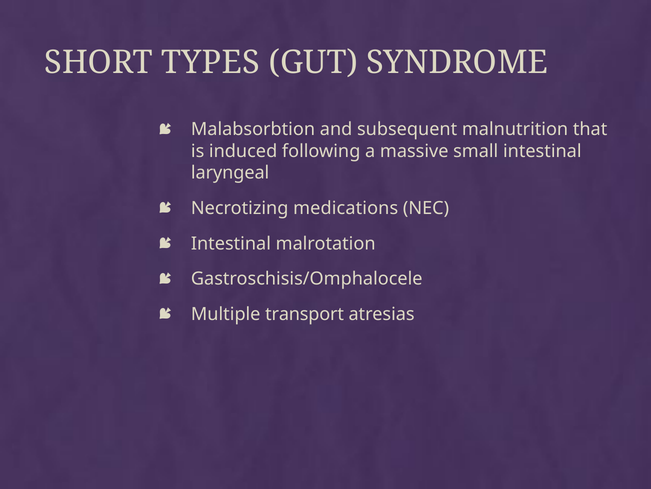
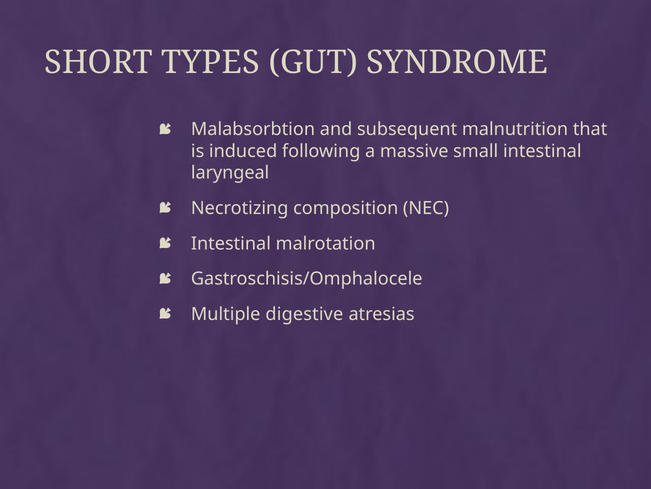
medications: medications -> composition
transport: transport -> digestive
